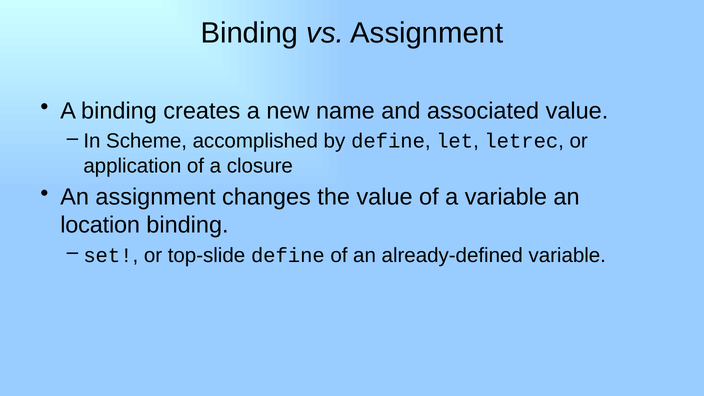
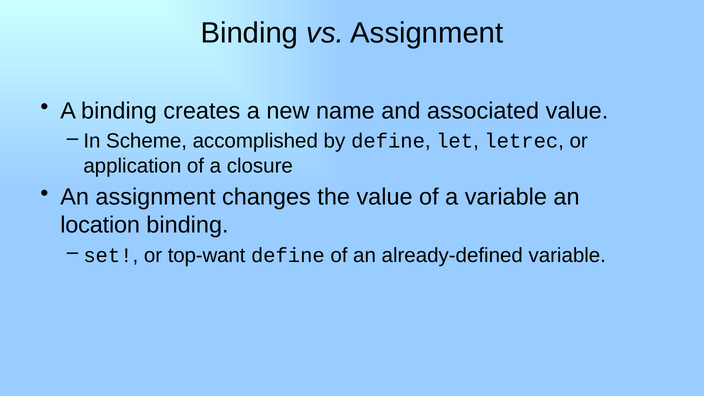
top-slide: top-slide -> top-want
